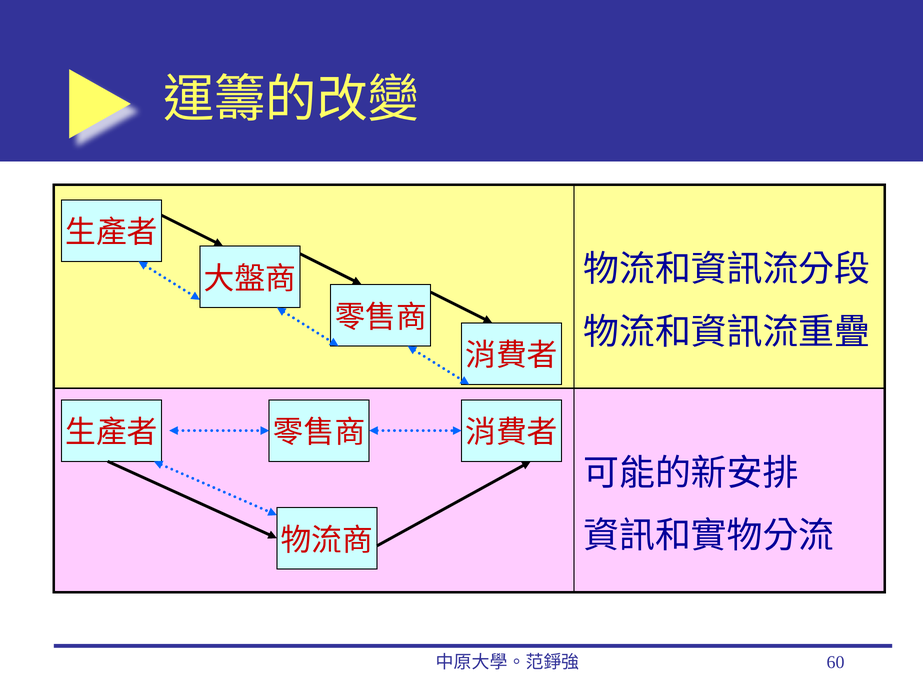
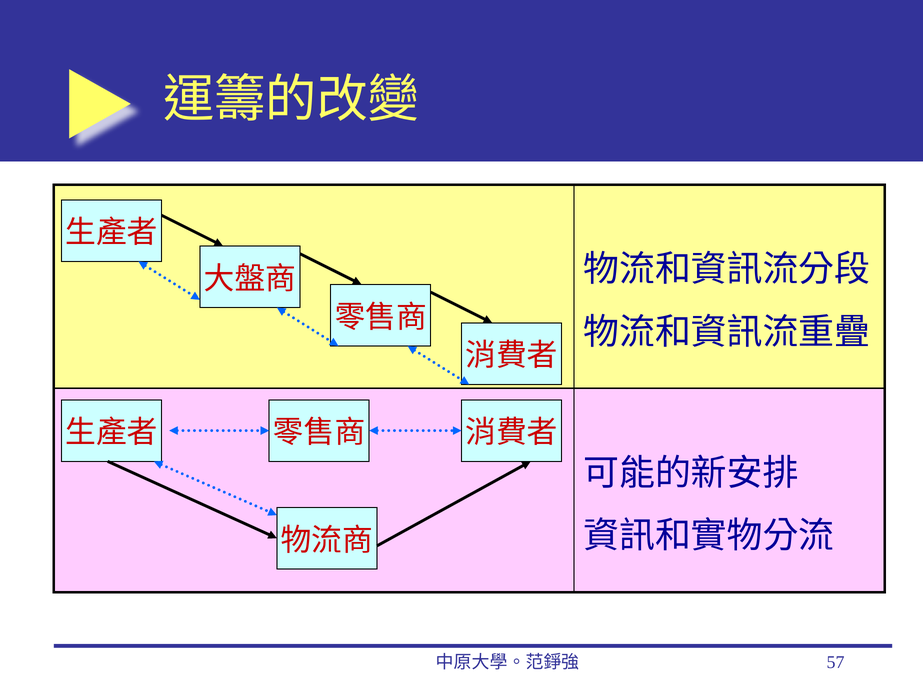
60: 60 -> 57
